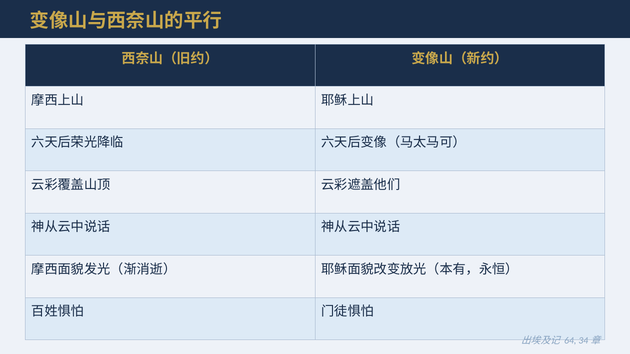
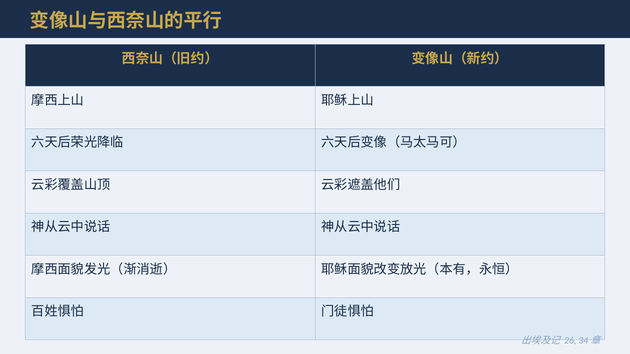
64: 64 -> 26
